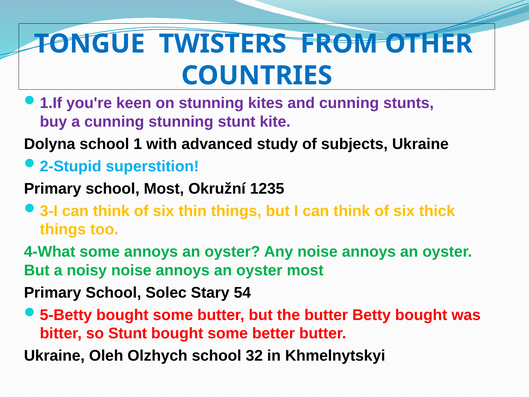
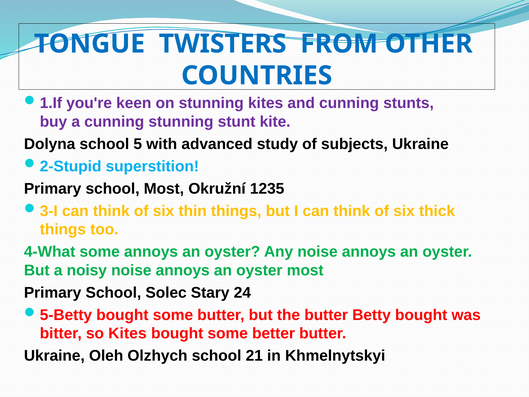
1: 1 -> 5
54: 54 -> 24
so Stunt: Stunt -> Kites
32: 32 -> 21
